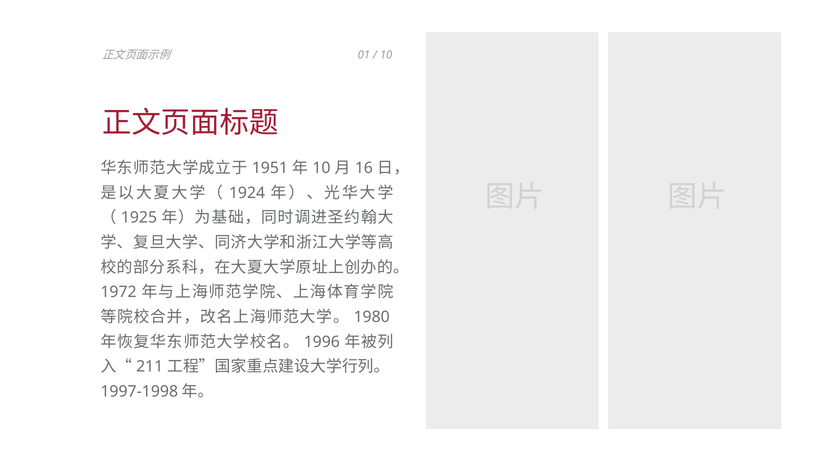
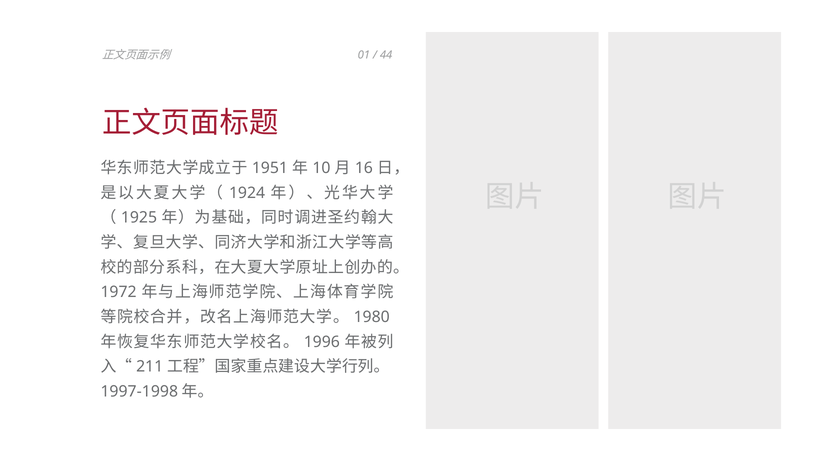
10 at (386, 55): 10 -> 44
